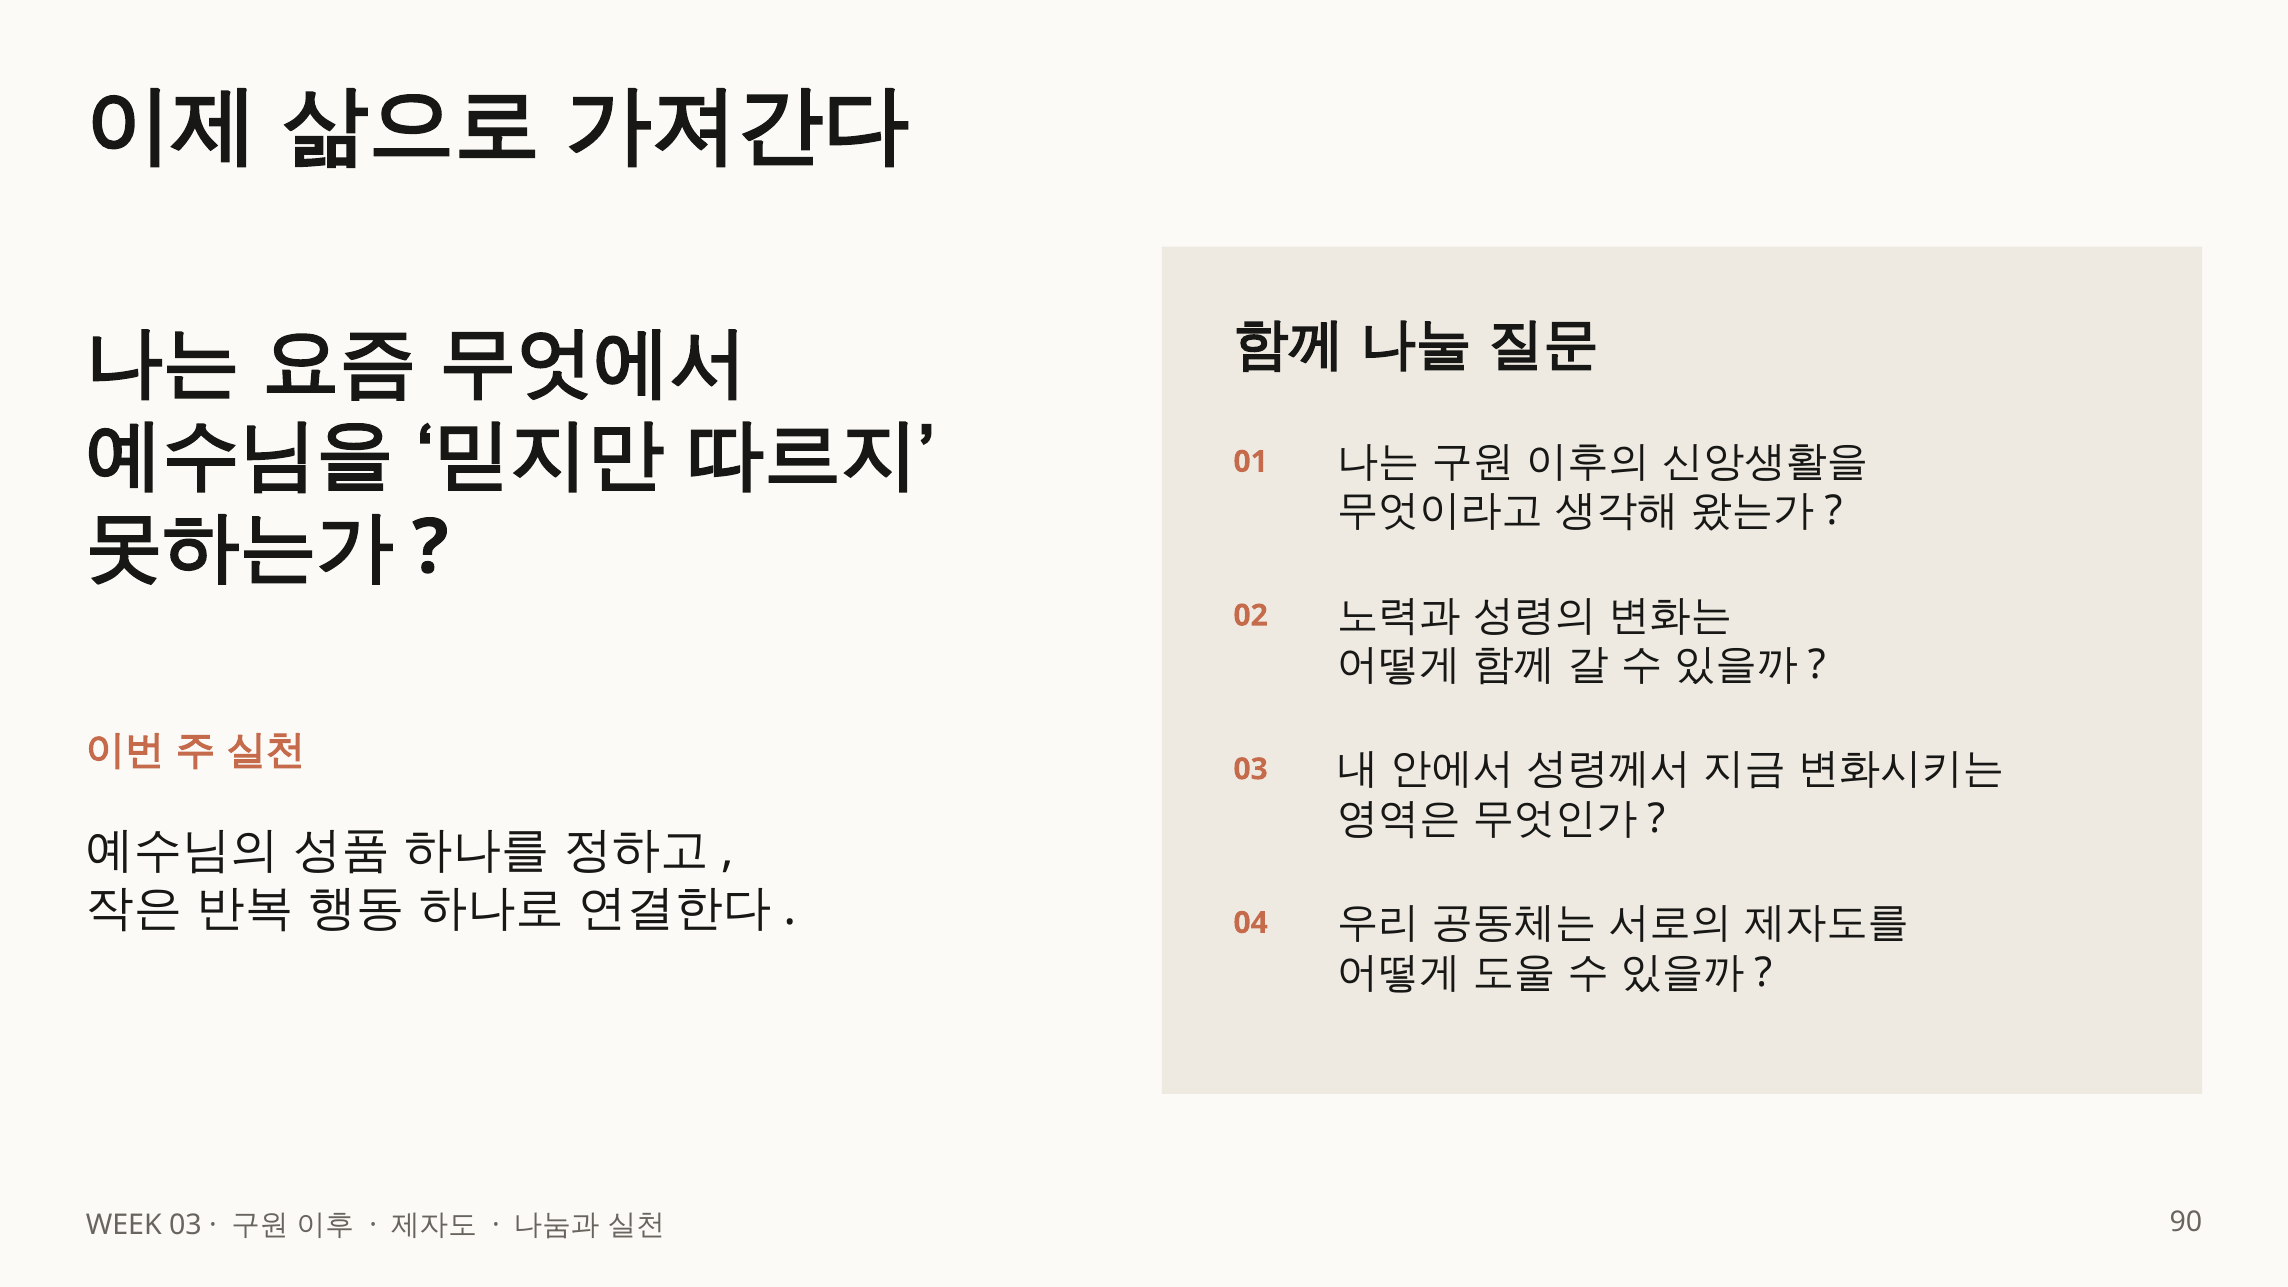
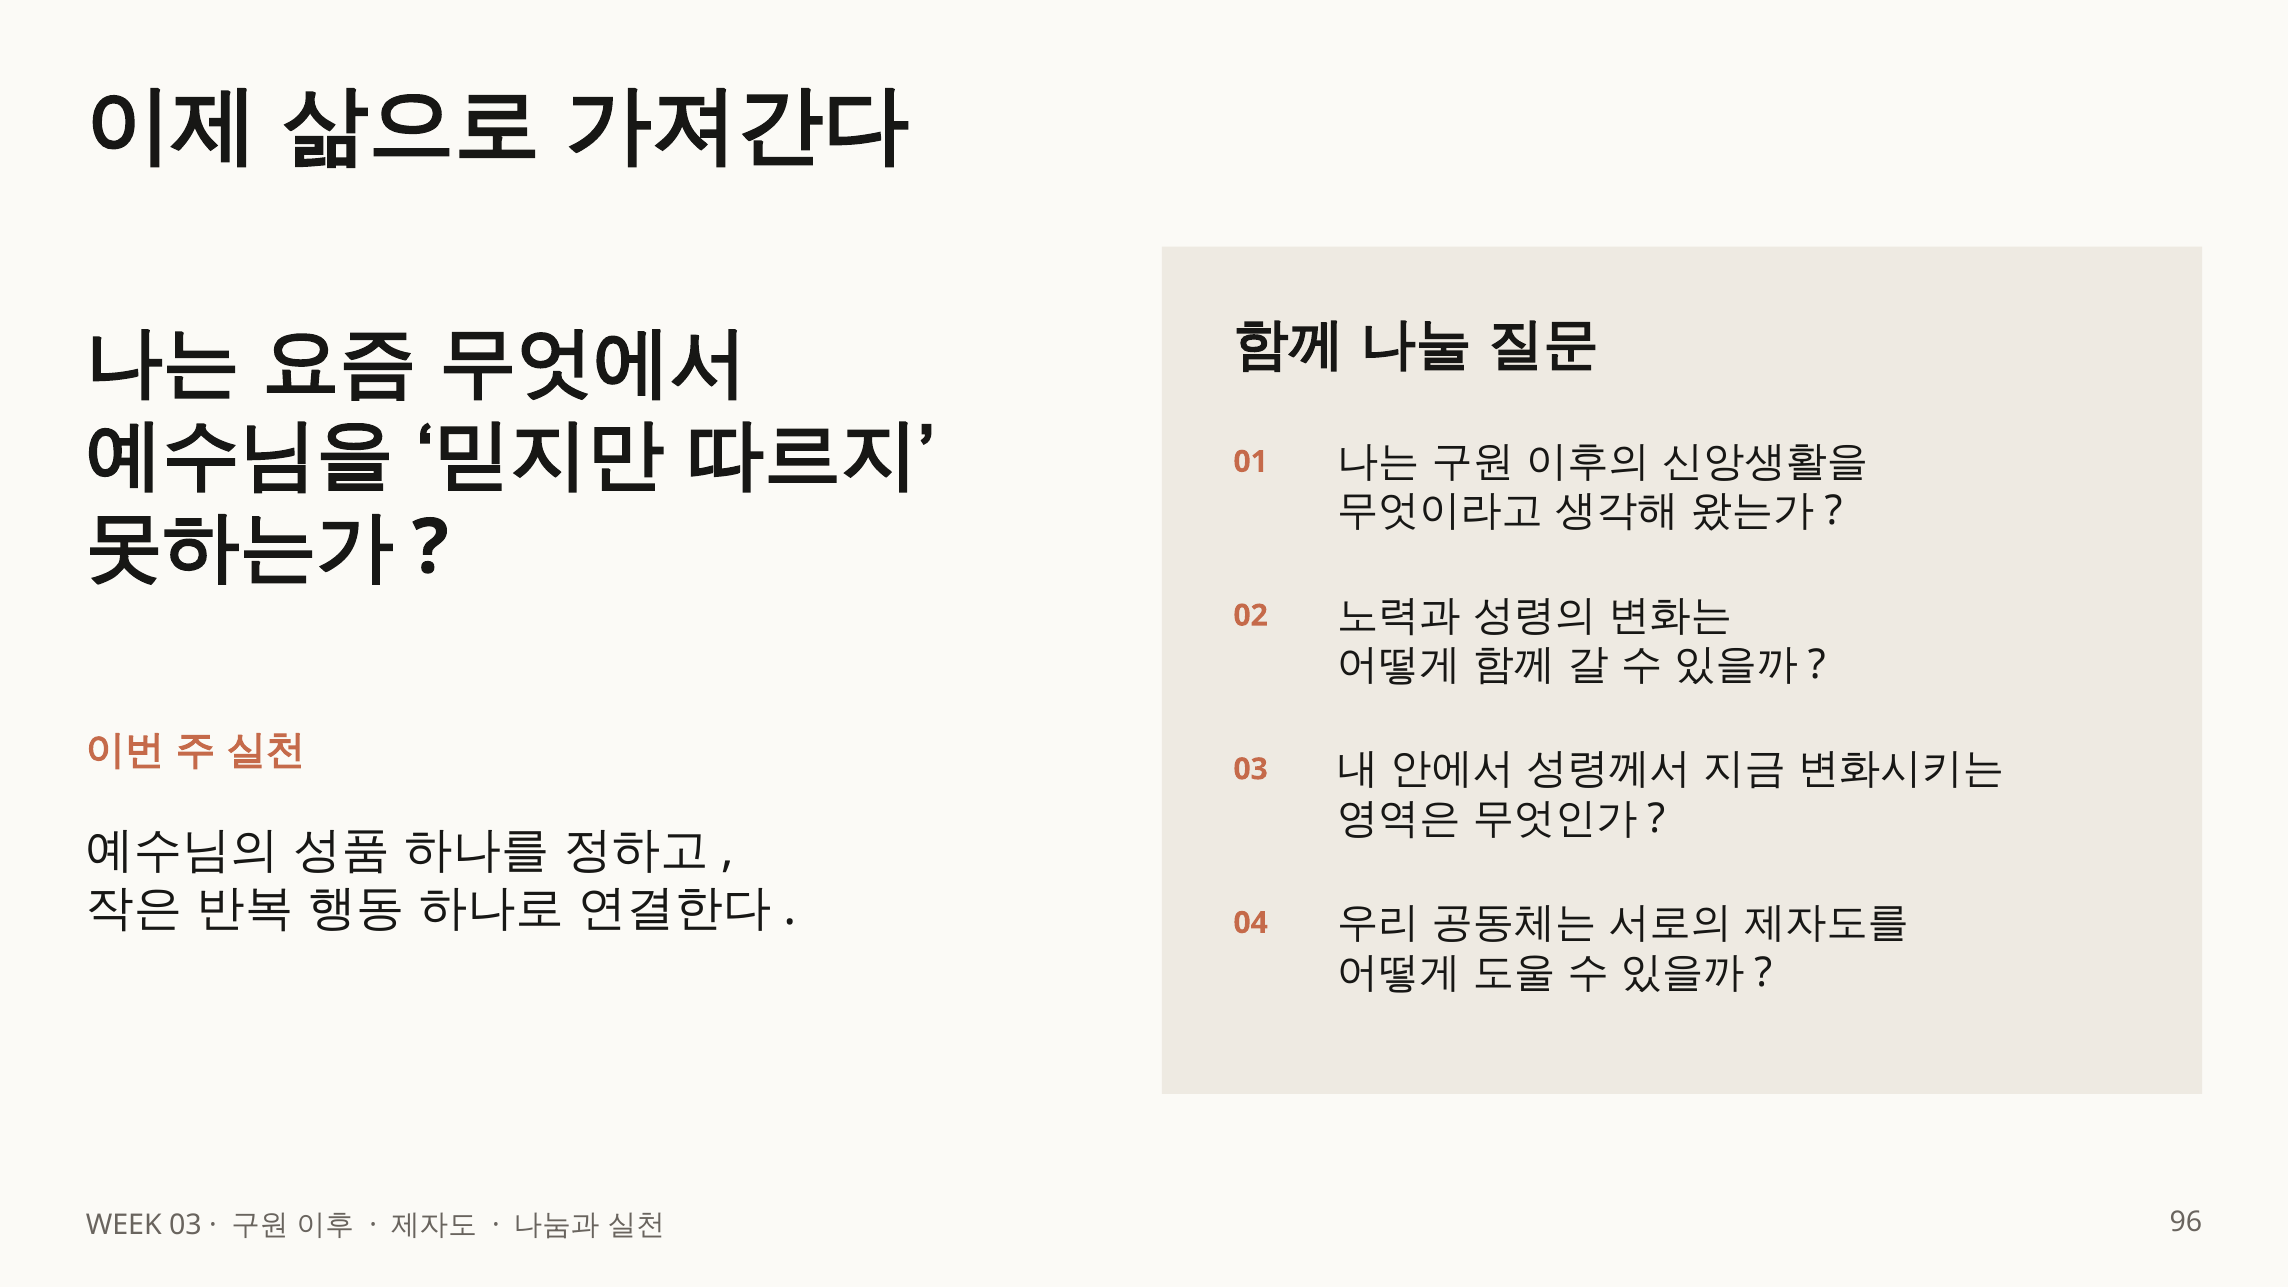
90: 90 -> 96
